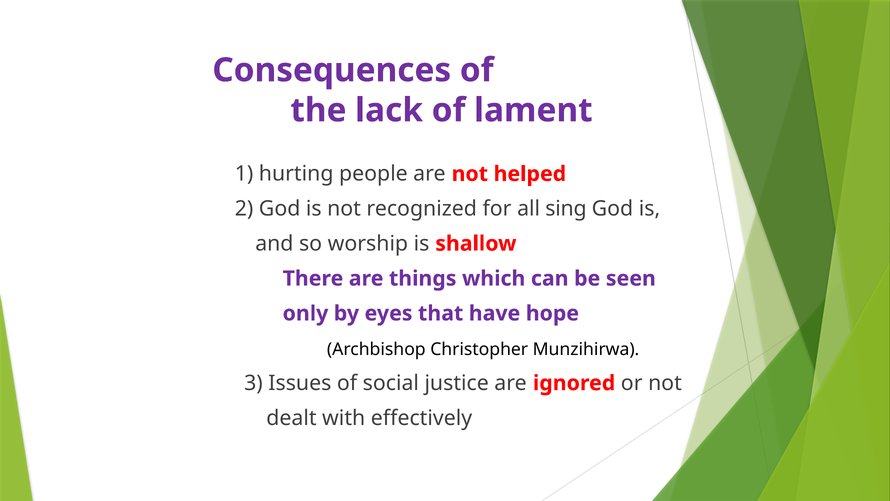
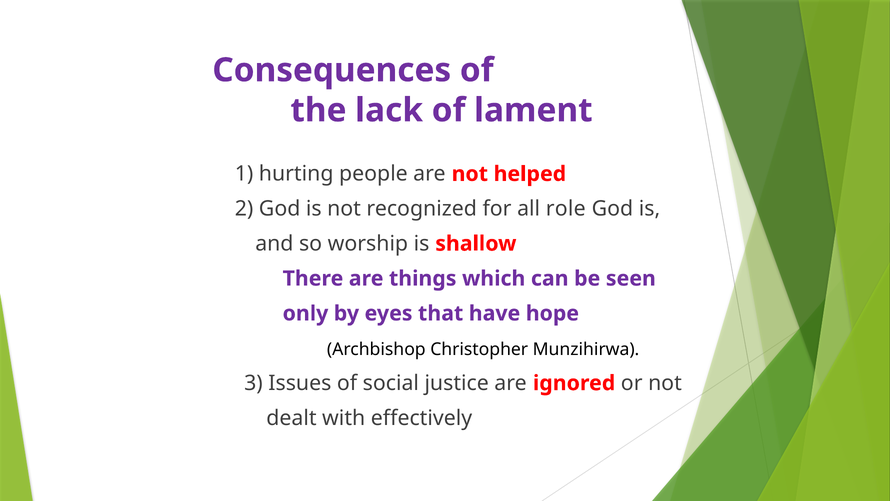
sing: sing -> role
